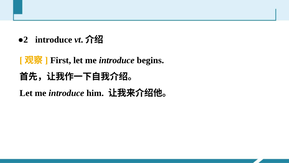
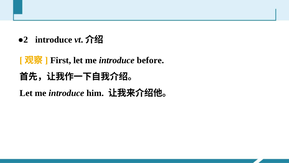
begins: begins -> before
